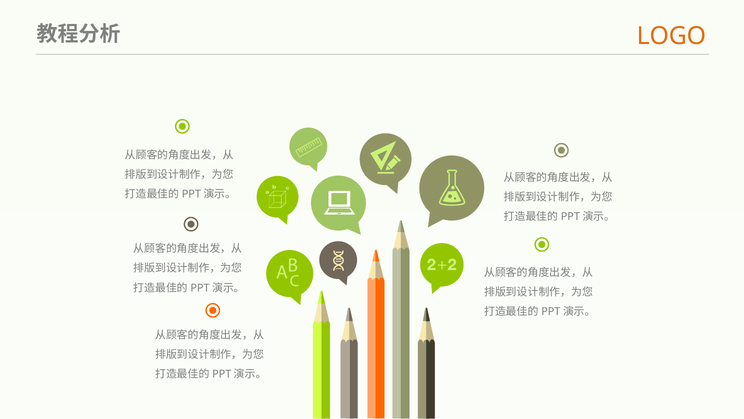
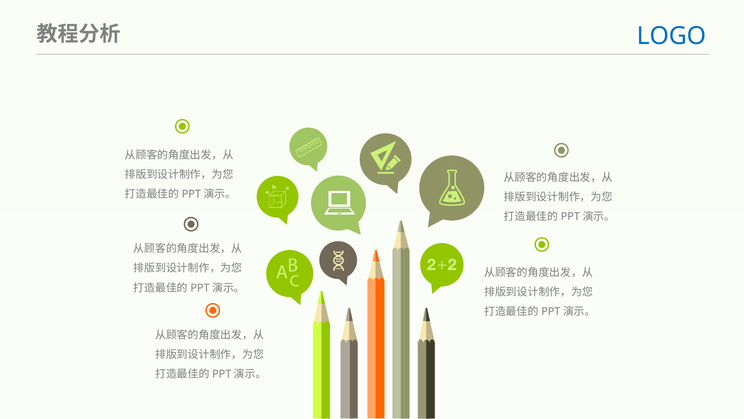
LOGO colour: orange -> blue
